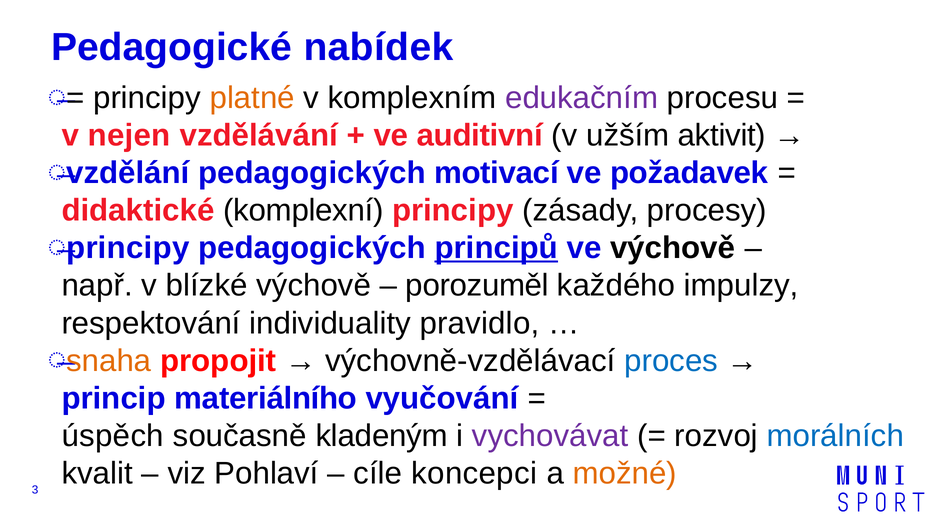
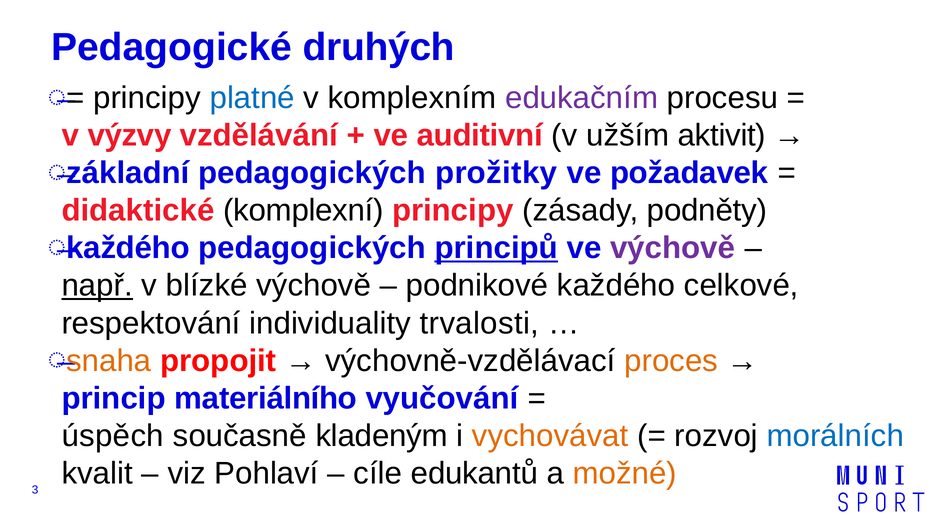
nabídek: nabídek -> druhých
platné colour: orange -> blue
nejen: nejen -> výzvy
vzdělání: vzdělání -> základní
motivací: motivací -> prožitky
procesy: procesy -> podněty
principy at (128, 248): principy -> každého
výchově at (673, 248) colour: black -> purple
např underline: none -> present
porozuměl: porozuměl -> podnikové
impulzy: impulzy -> celkové
pravidlo: pravidlo -> trvalosti
proces colour: blue -> orange
vychovávat colour: purple -> orange
koncepci: koncepci -> edukantů
